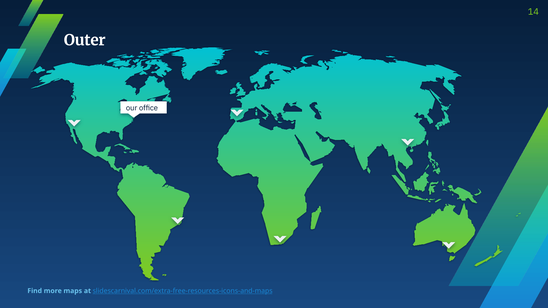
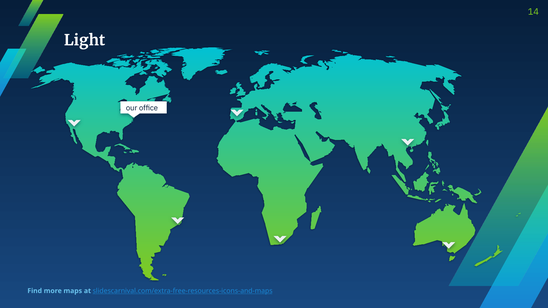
Outer: Outer -> Light
